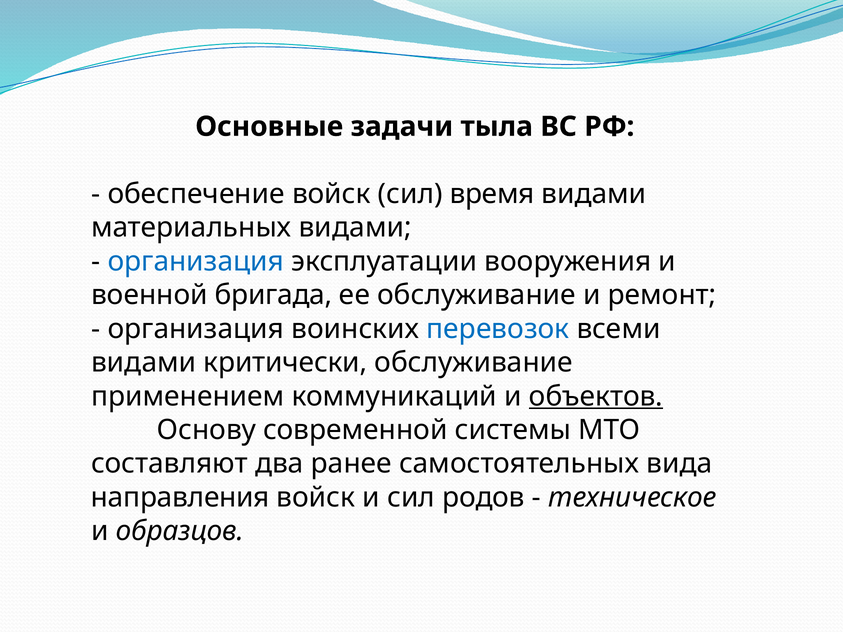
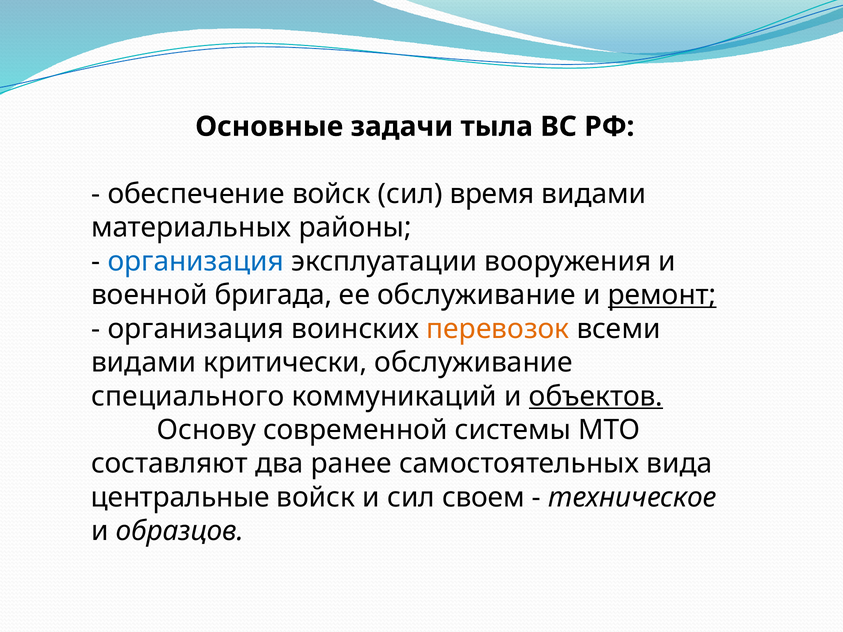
материальных видами: видами -> районы
ремонт underline: none -> present
перевозок colour: blue -> orange
применением: применением -> специального
направления: направления -> центральные
родов: родов -> своем
